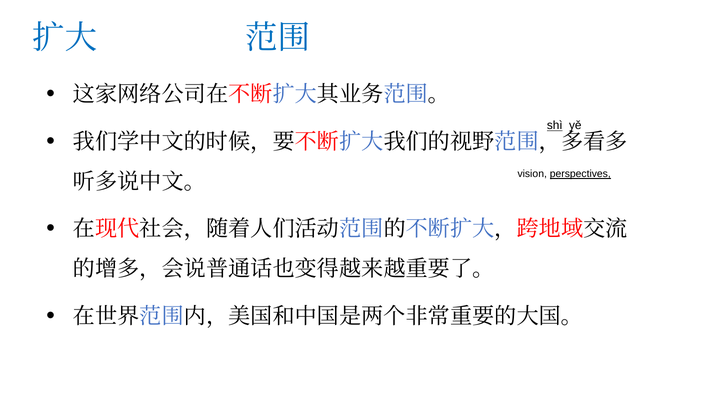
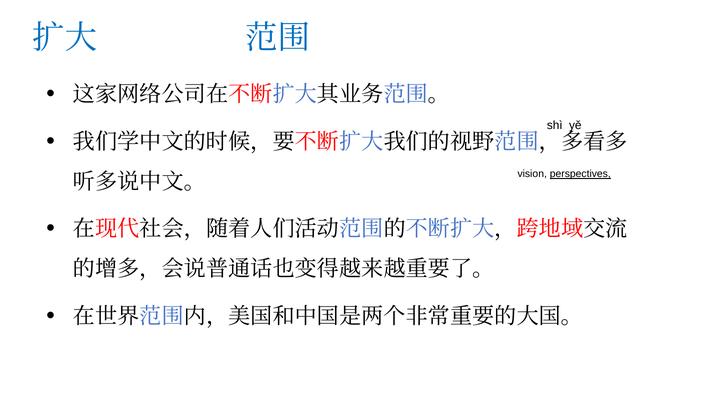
shì underline: present -> none
